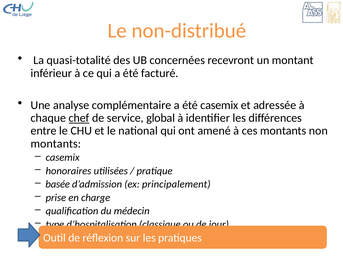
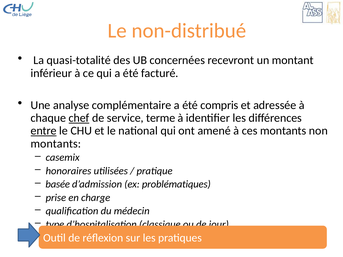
été casemix: casemix -> compris
global: global -> terme
entre underline: none -> present
principalement: principalement -> problématiques
